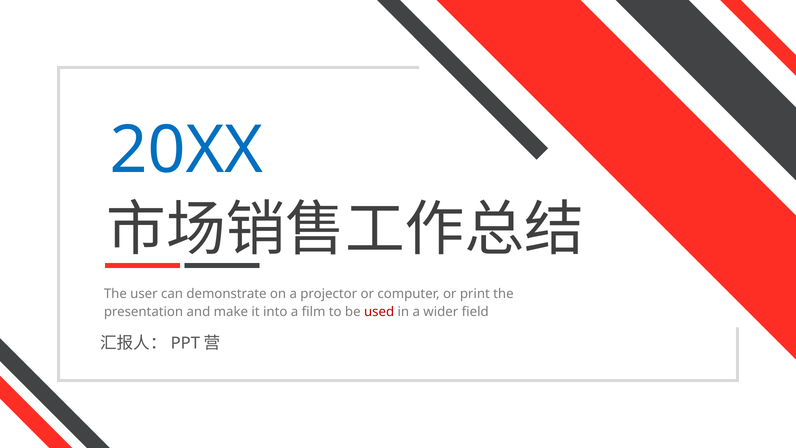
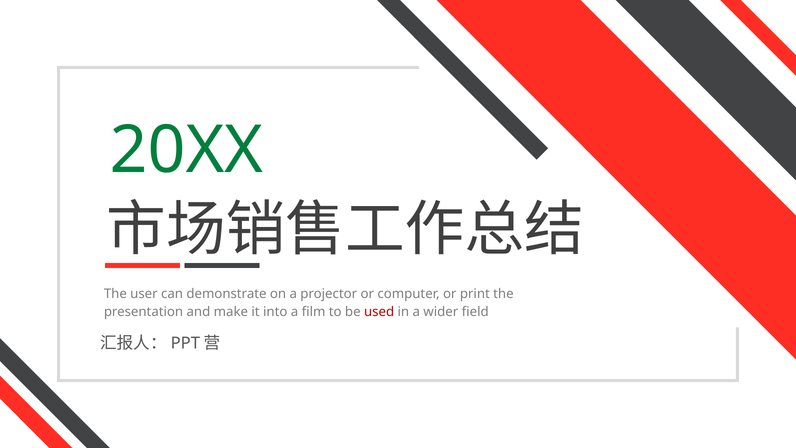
20XX colour: blue -> green
